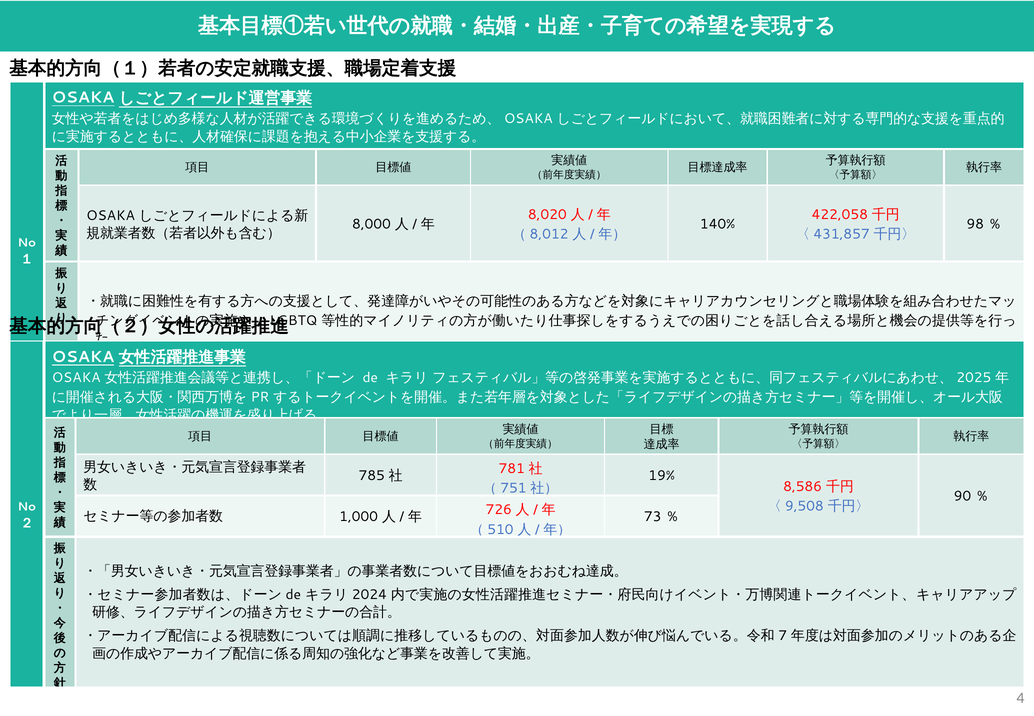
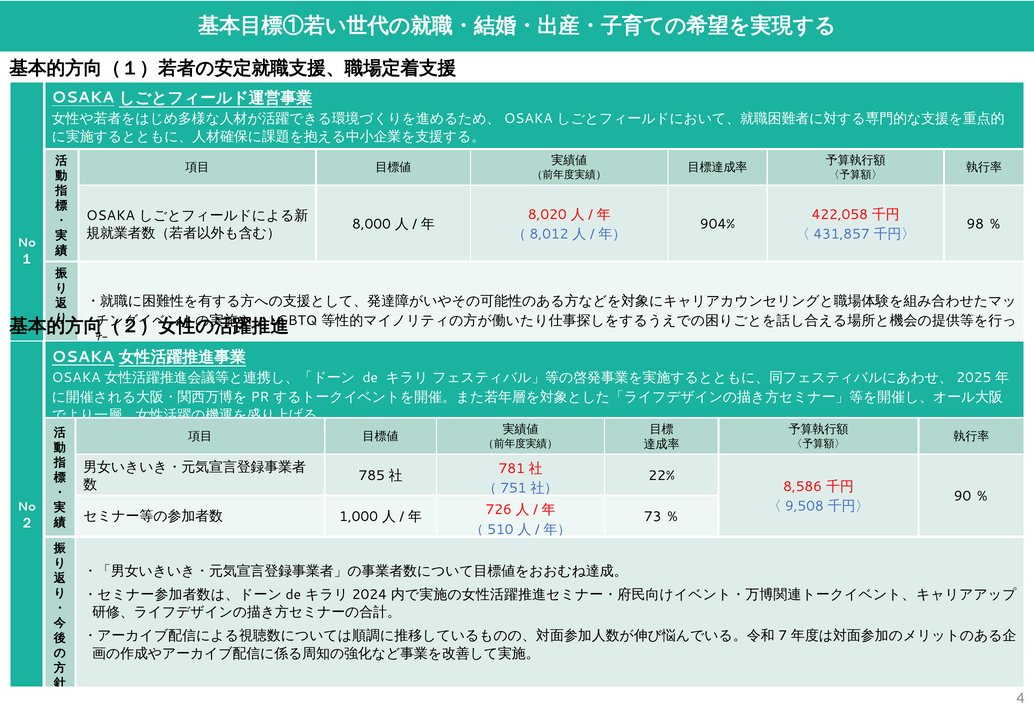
140%: 140% -> 904%
19%: 19% -> 22%
